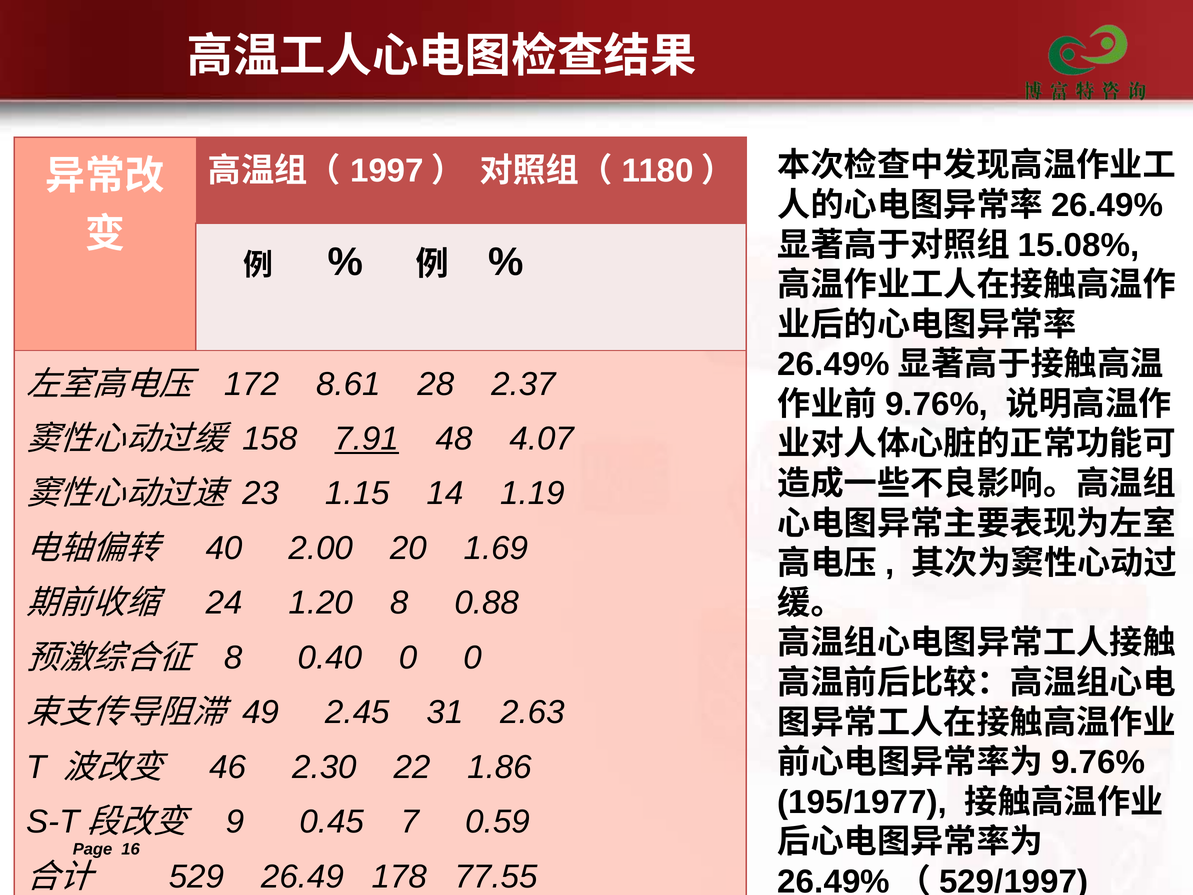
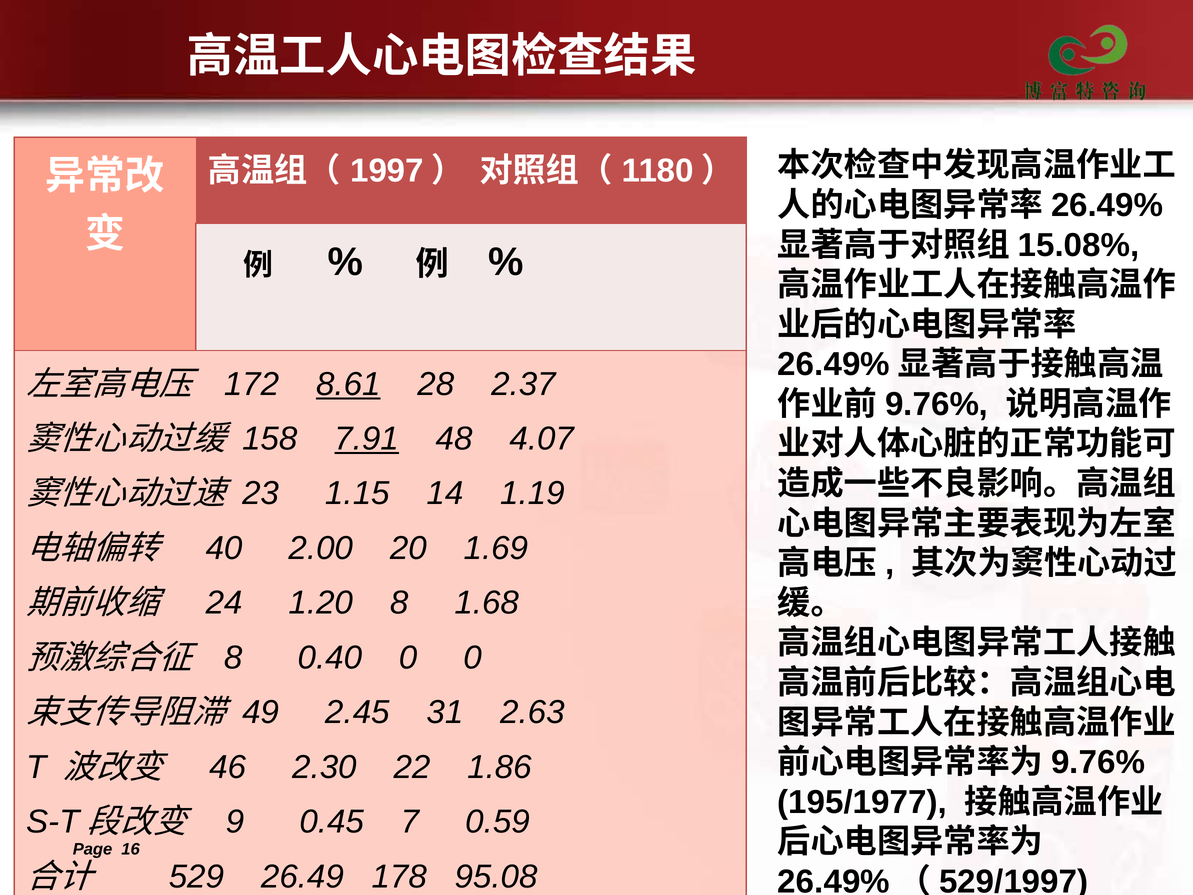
8.61 underline: none -> present
0.88: 0.88 -> 1.68
77.55: 77.55 -> 95.08
